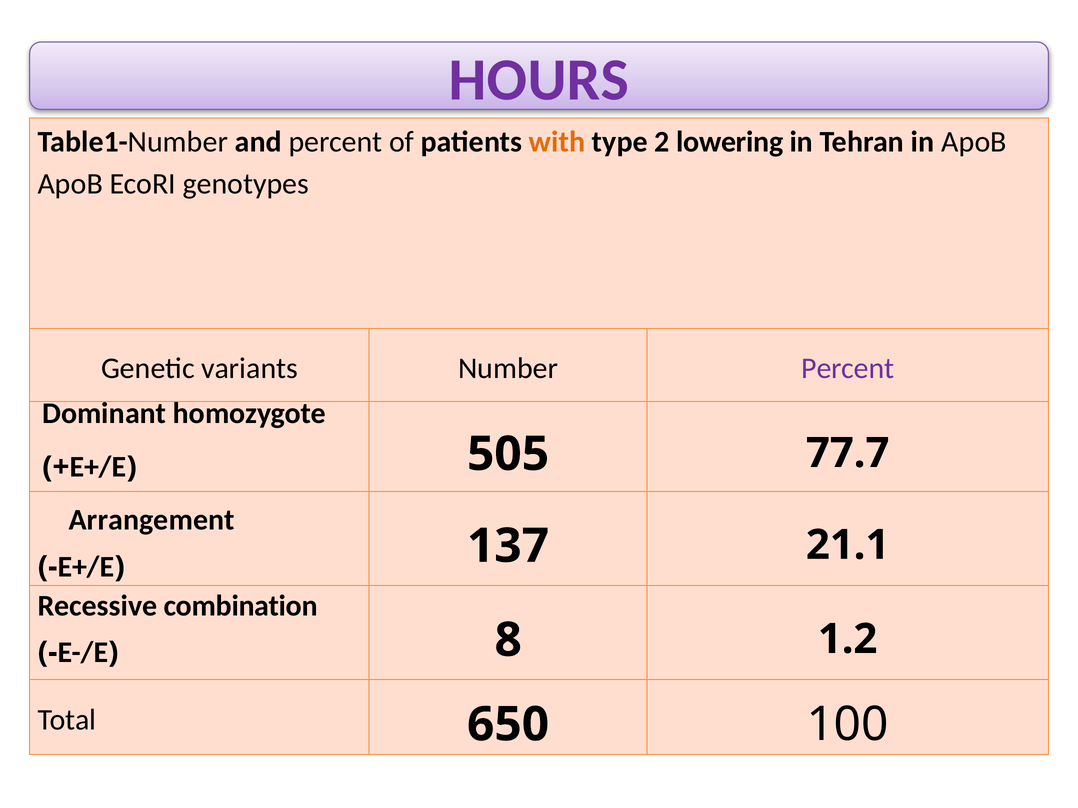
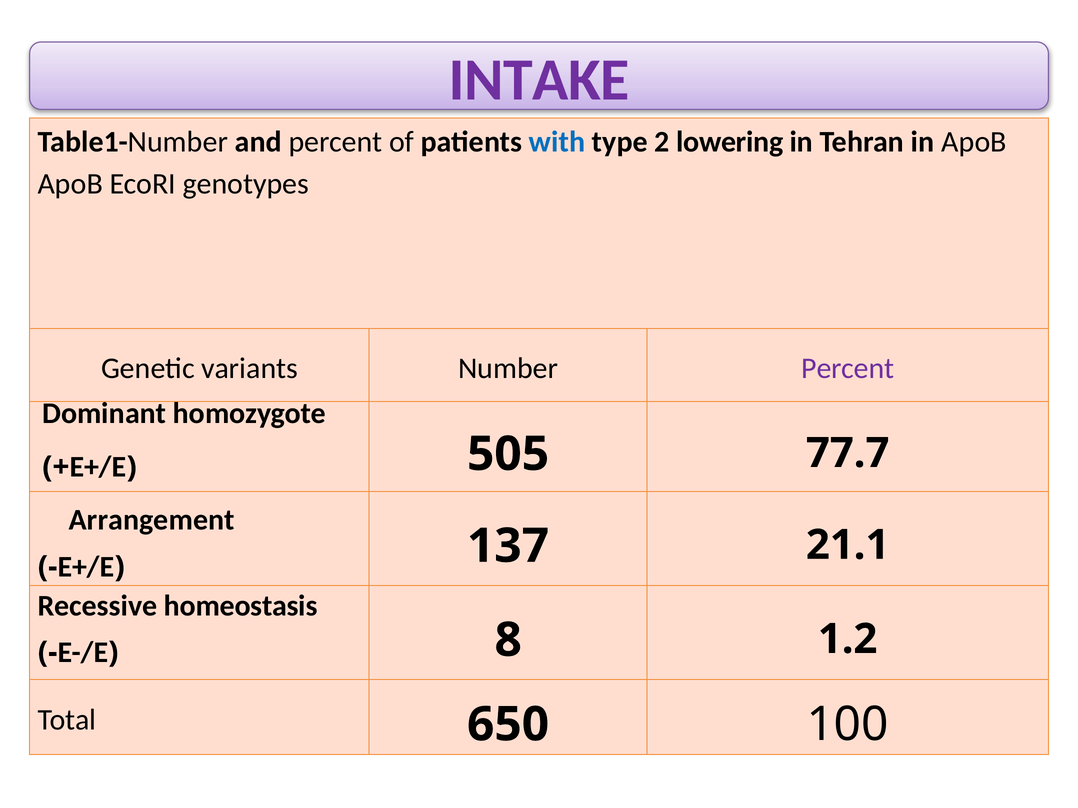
HOURS: HOURS -> INTAKE
with colour: orange -> blue
combination: combination -> homeostasis
